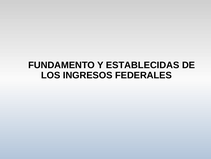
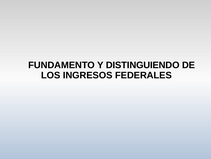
ESTABLECIDAS: ESTABLECIDAS -> DISTINGUIENDO
